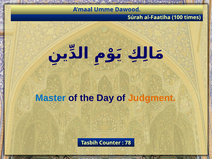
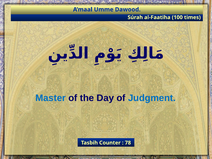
Judgment colour: orange -> blue
